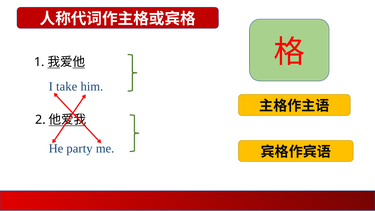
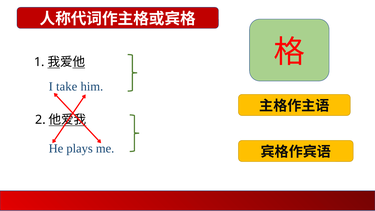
party: party -> plays
